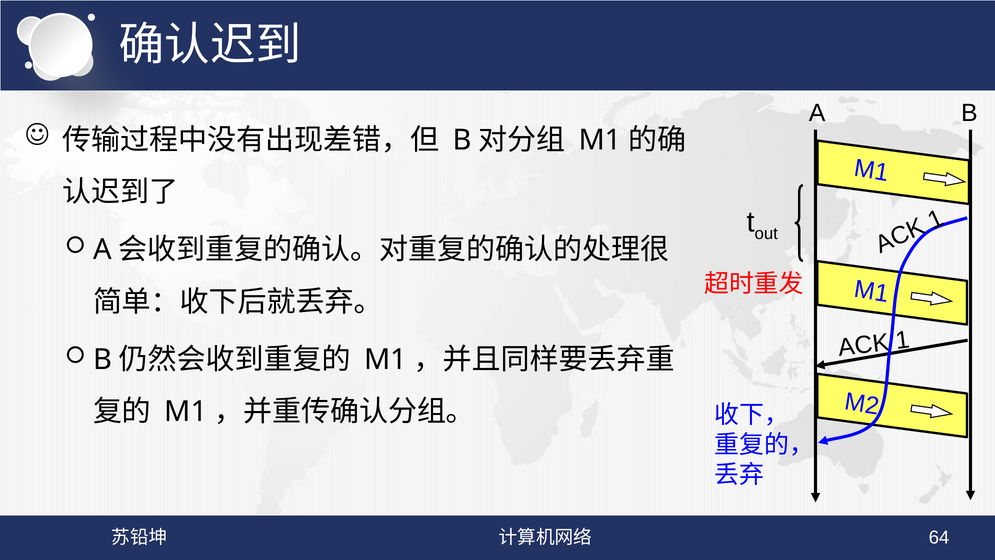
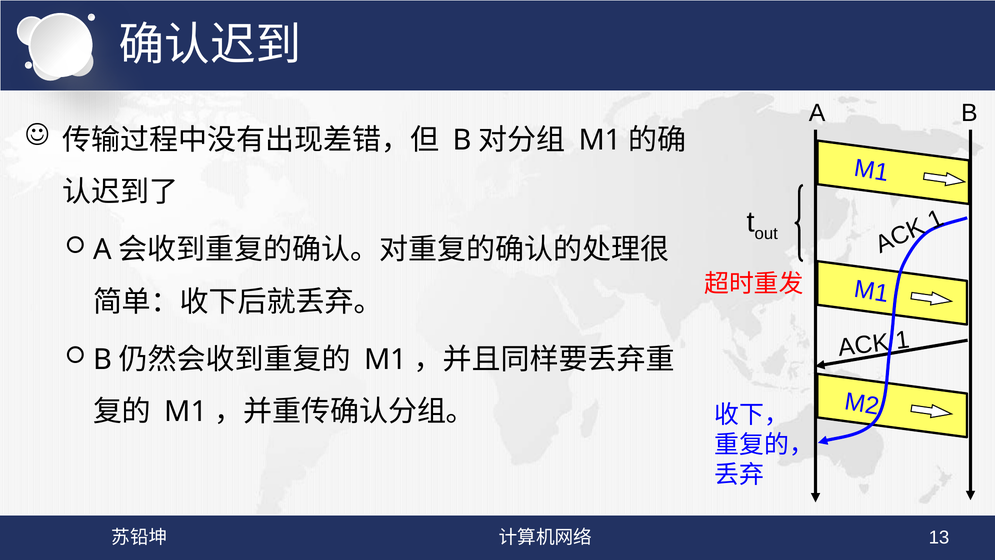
64: 64 -> 13
